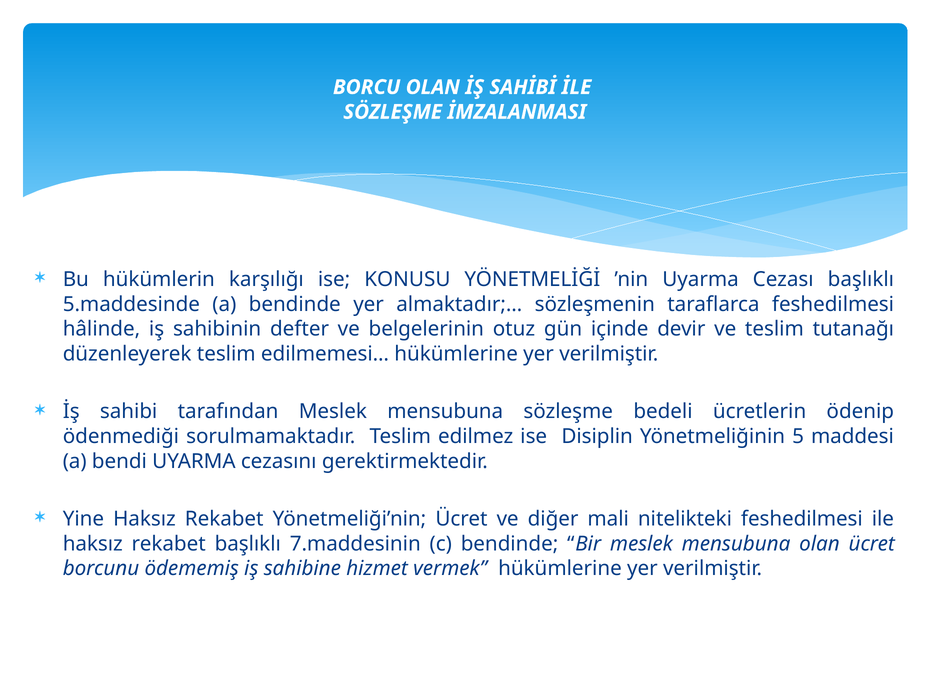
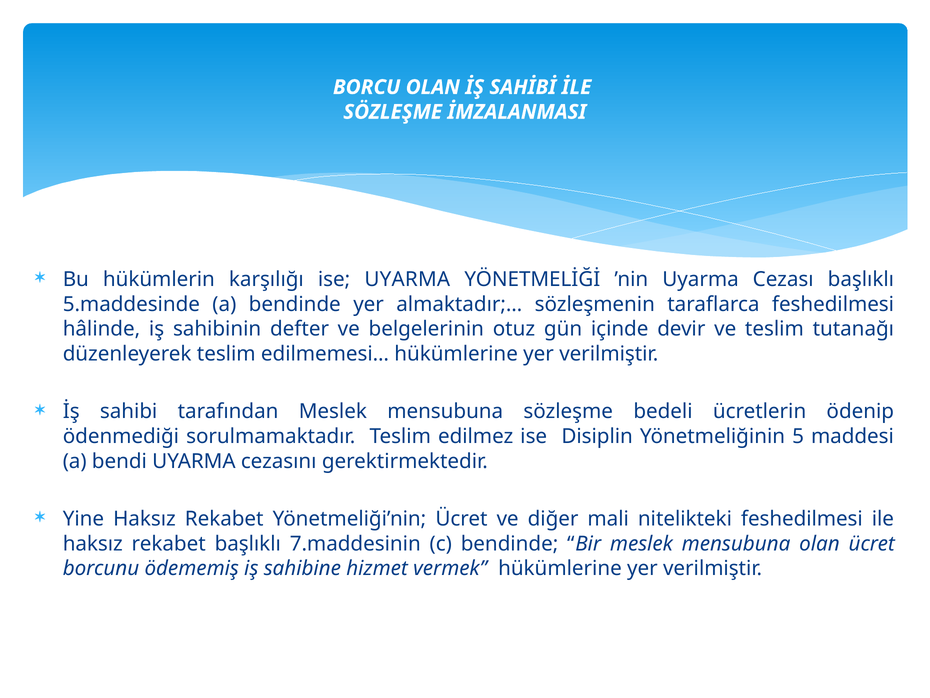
ise KONUSU: KONUSU -> UYARMA
